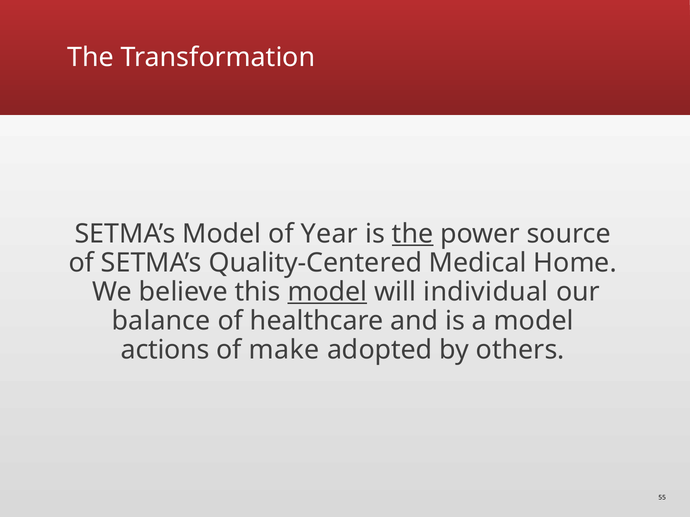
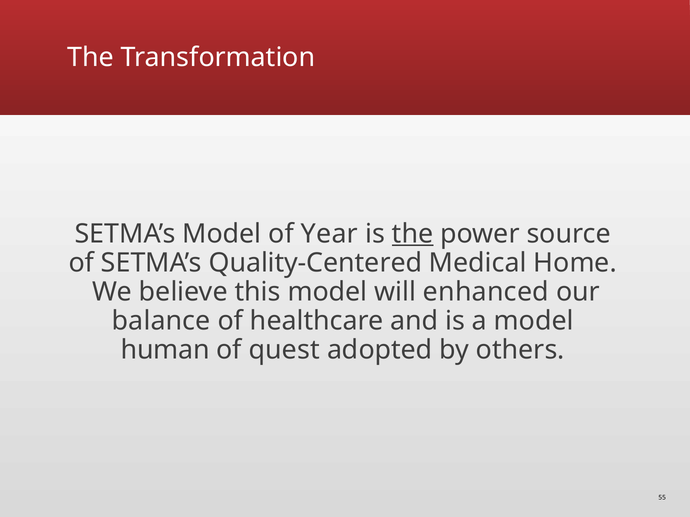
model at (327, 292) underline: present -> none
individual: individual -> enhanced
actions: actions -> human
make: make -> quest
